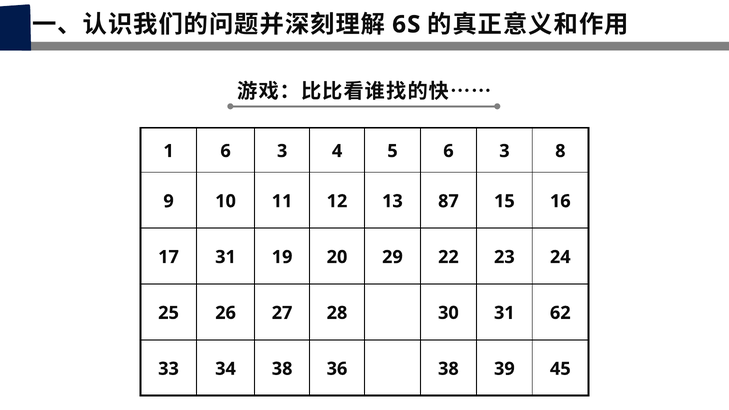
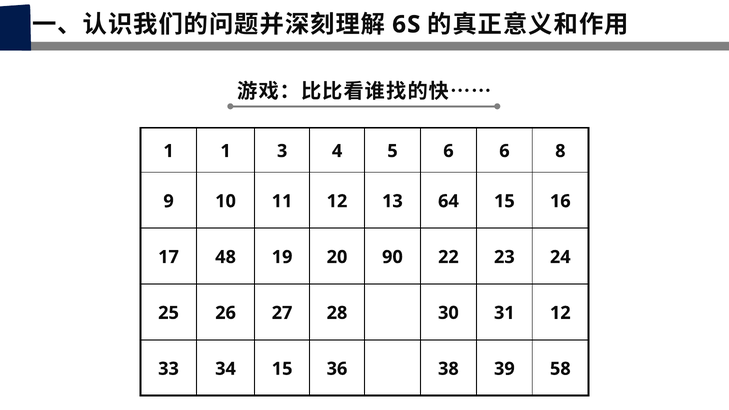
1 6: 6 -> 1
5 6 3: 3 -> 6
87: 87 -> 64
17 31: 31 -> 48
29: 29 -> 90
31 62: 62 -> 12
34 38: 38 -> 15
45: 45 -> 58
